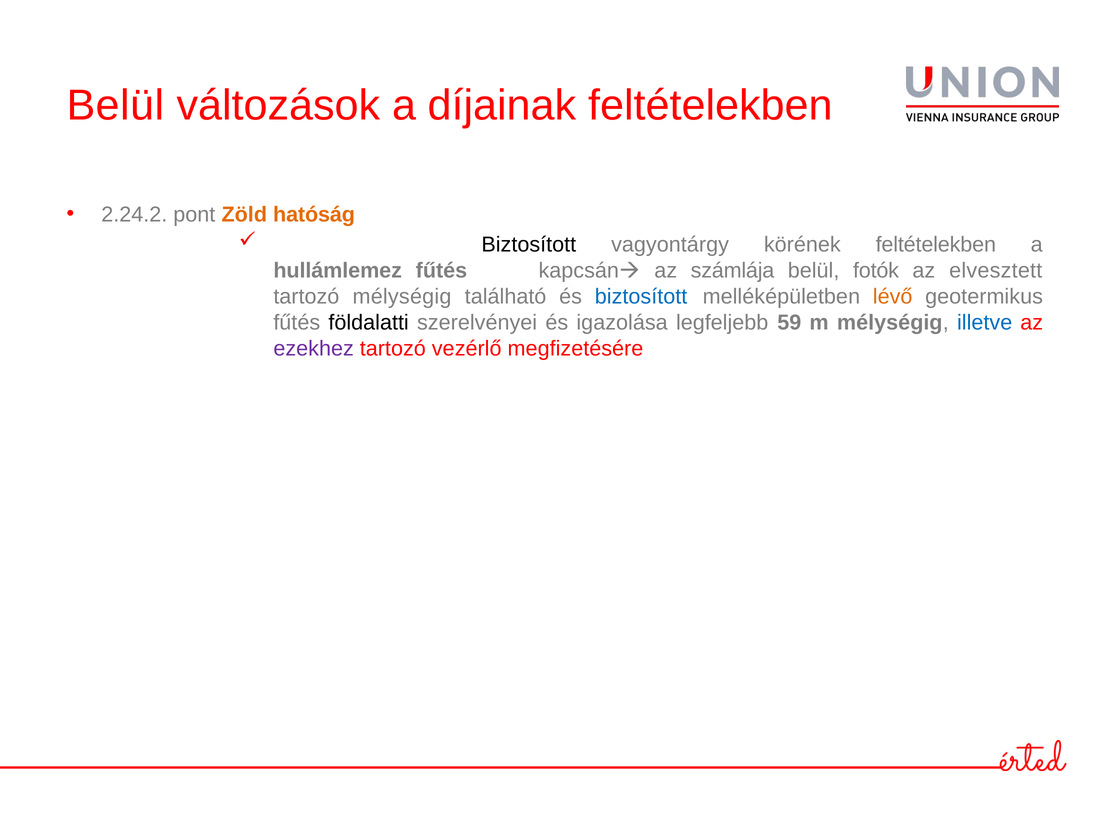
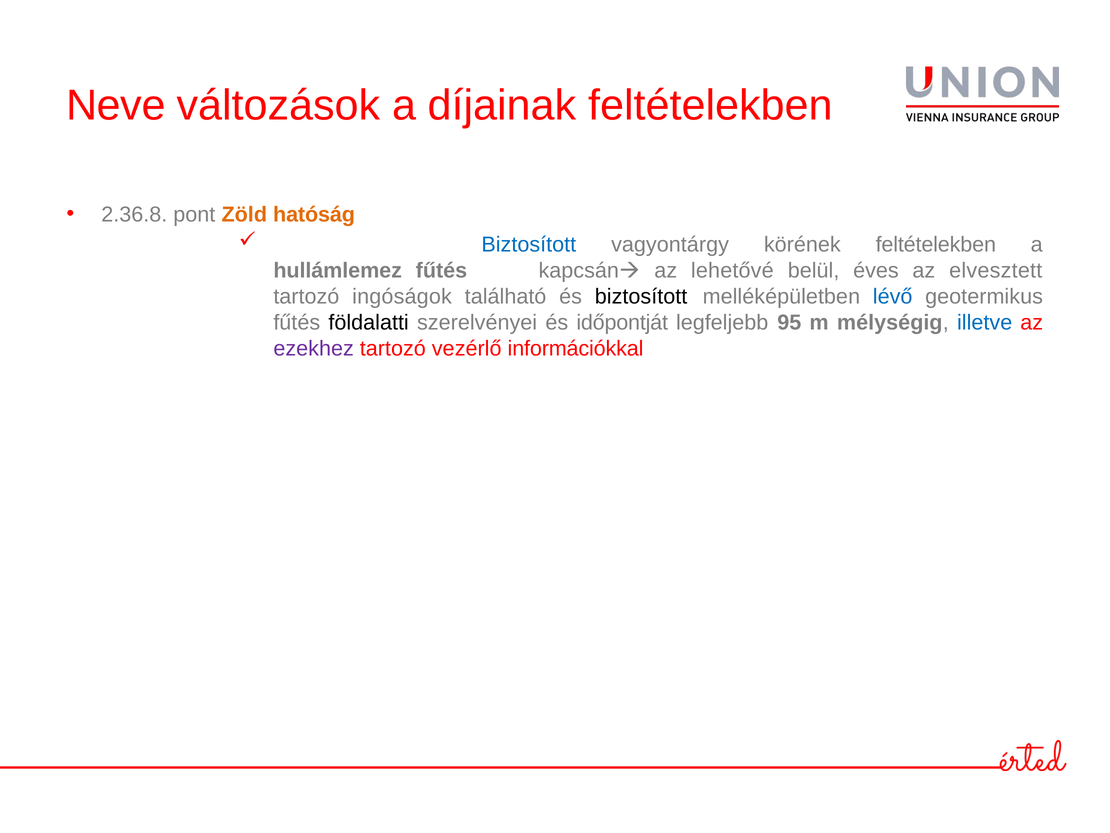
Belül at (115, 106): Belül -> Neve
2.24.2: 2.24.2 -> 2.36.8
Biztosított at (529, 245) colour: black -> blue
számlája: számlája -> lehetővé
fotók: fotók -> éves
tartozó mélységig: mélységig -> ingóságok
biztosított at (641, 296) colour: blue -> black
lévő colour: orange -> blue
igazolása: igazolása -> időpontját
59: 59 -> 95
megfizetésére: megfizetésére -> információkkal
